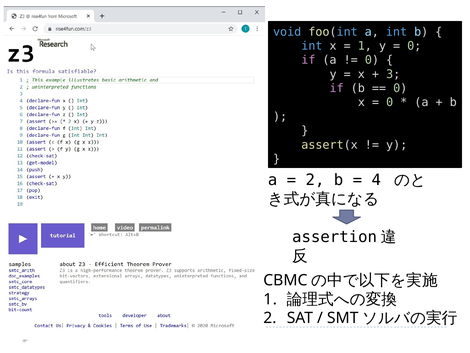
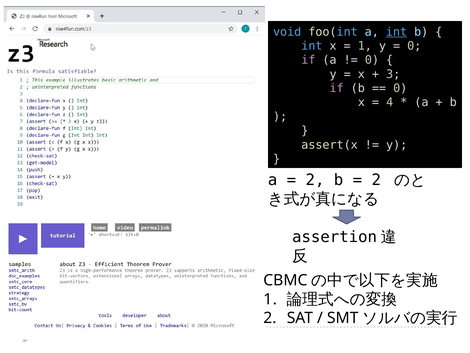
int at (396, 32) underline: none -> present
0 at (390, 102): 0 -> 4
4 at (376, 180): 4 -> 2
